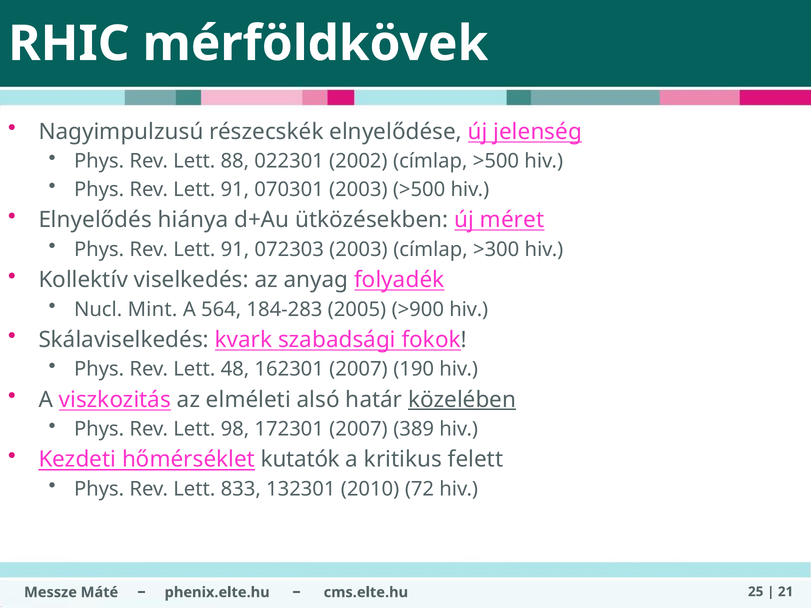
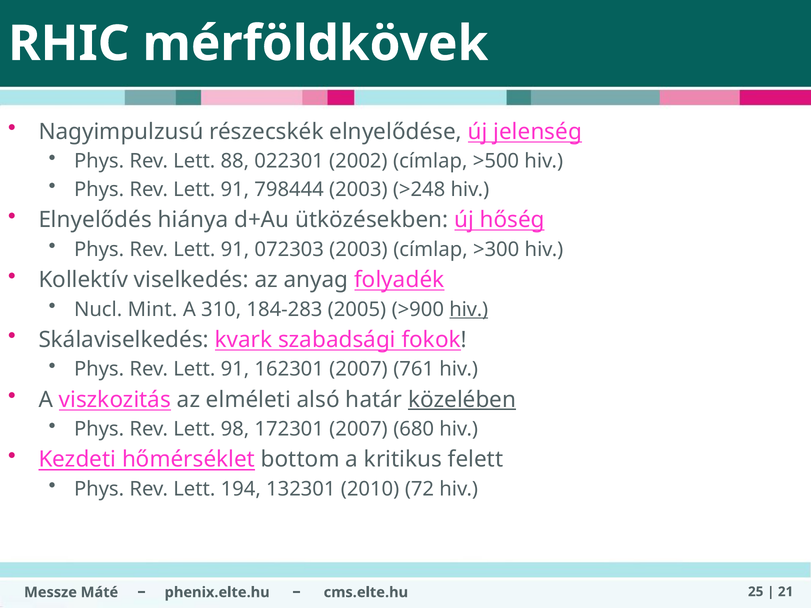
070301: 070301 -> 798444
2003 >500: >500 -> >248
méret: méret -> hőség
564: 564 -> 310
hiv at (469, 309) underline: none -> present
48 at (235, 369): 48 -> 91
190: 190 -> 761
389: 389 -> 680
kutatók: kutatók -> bottom
833: 833 -> 194
